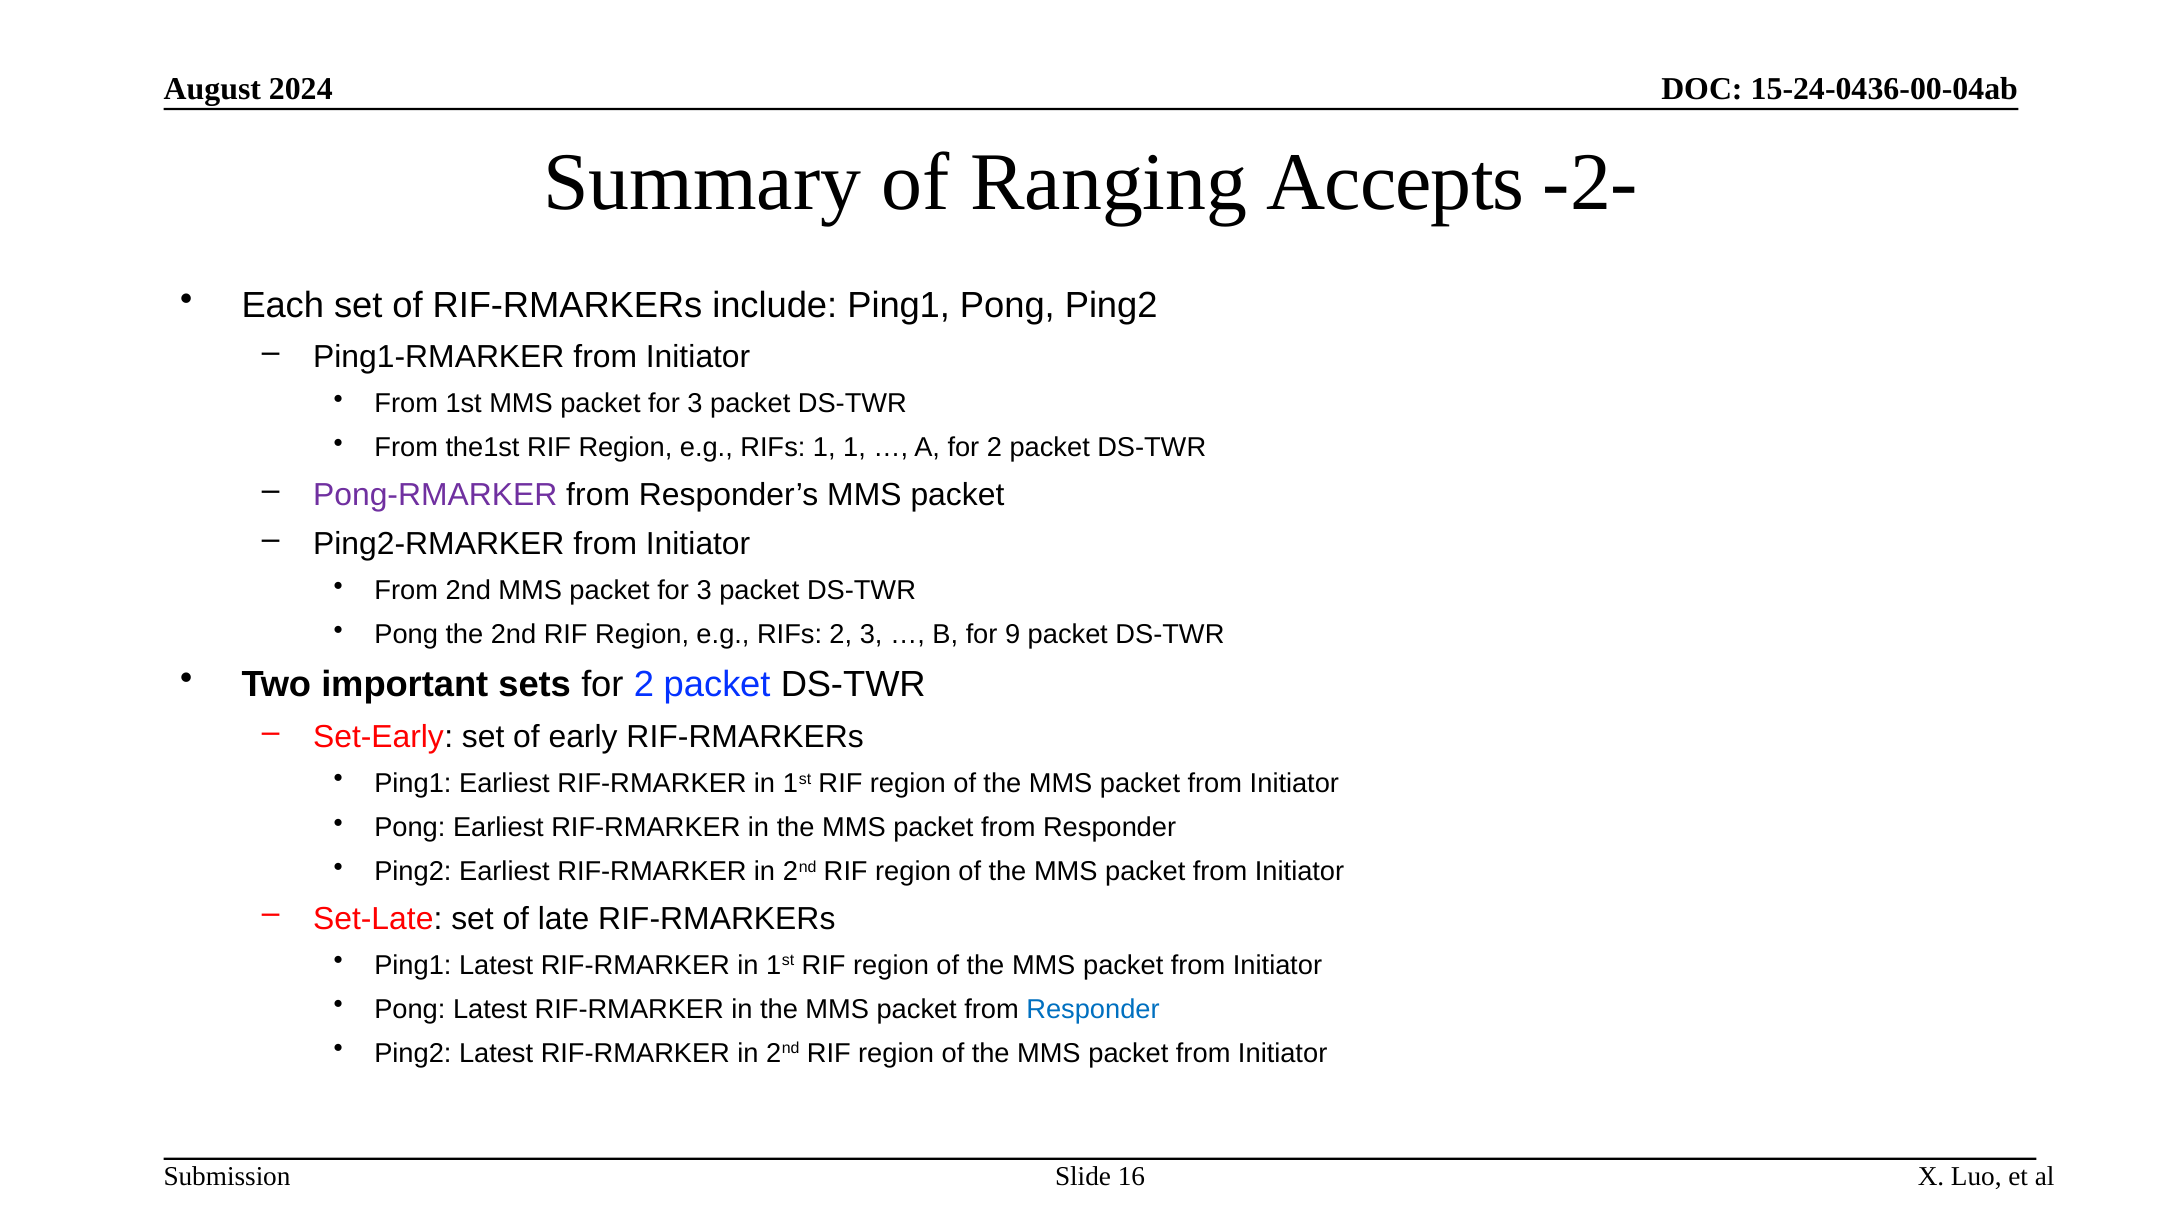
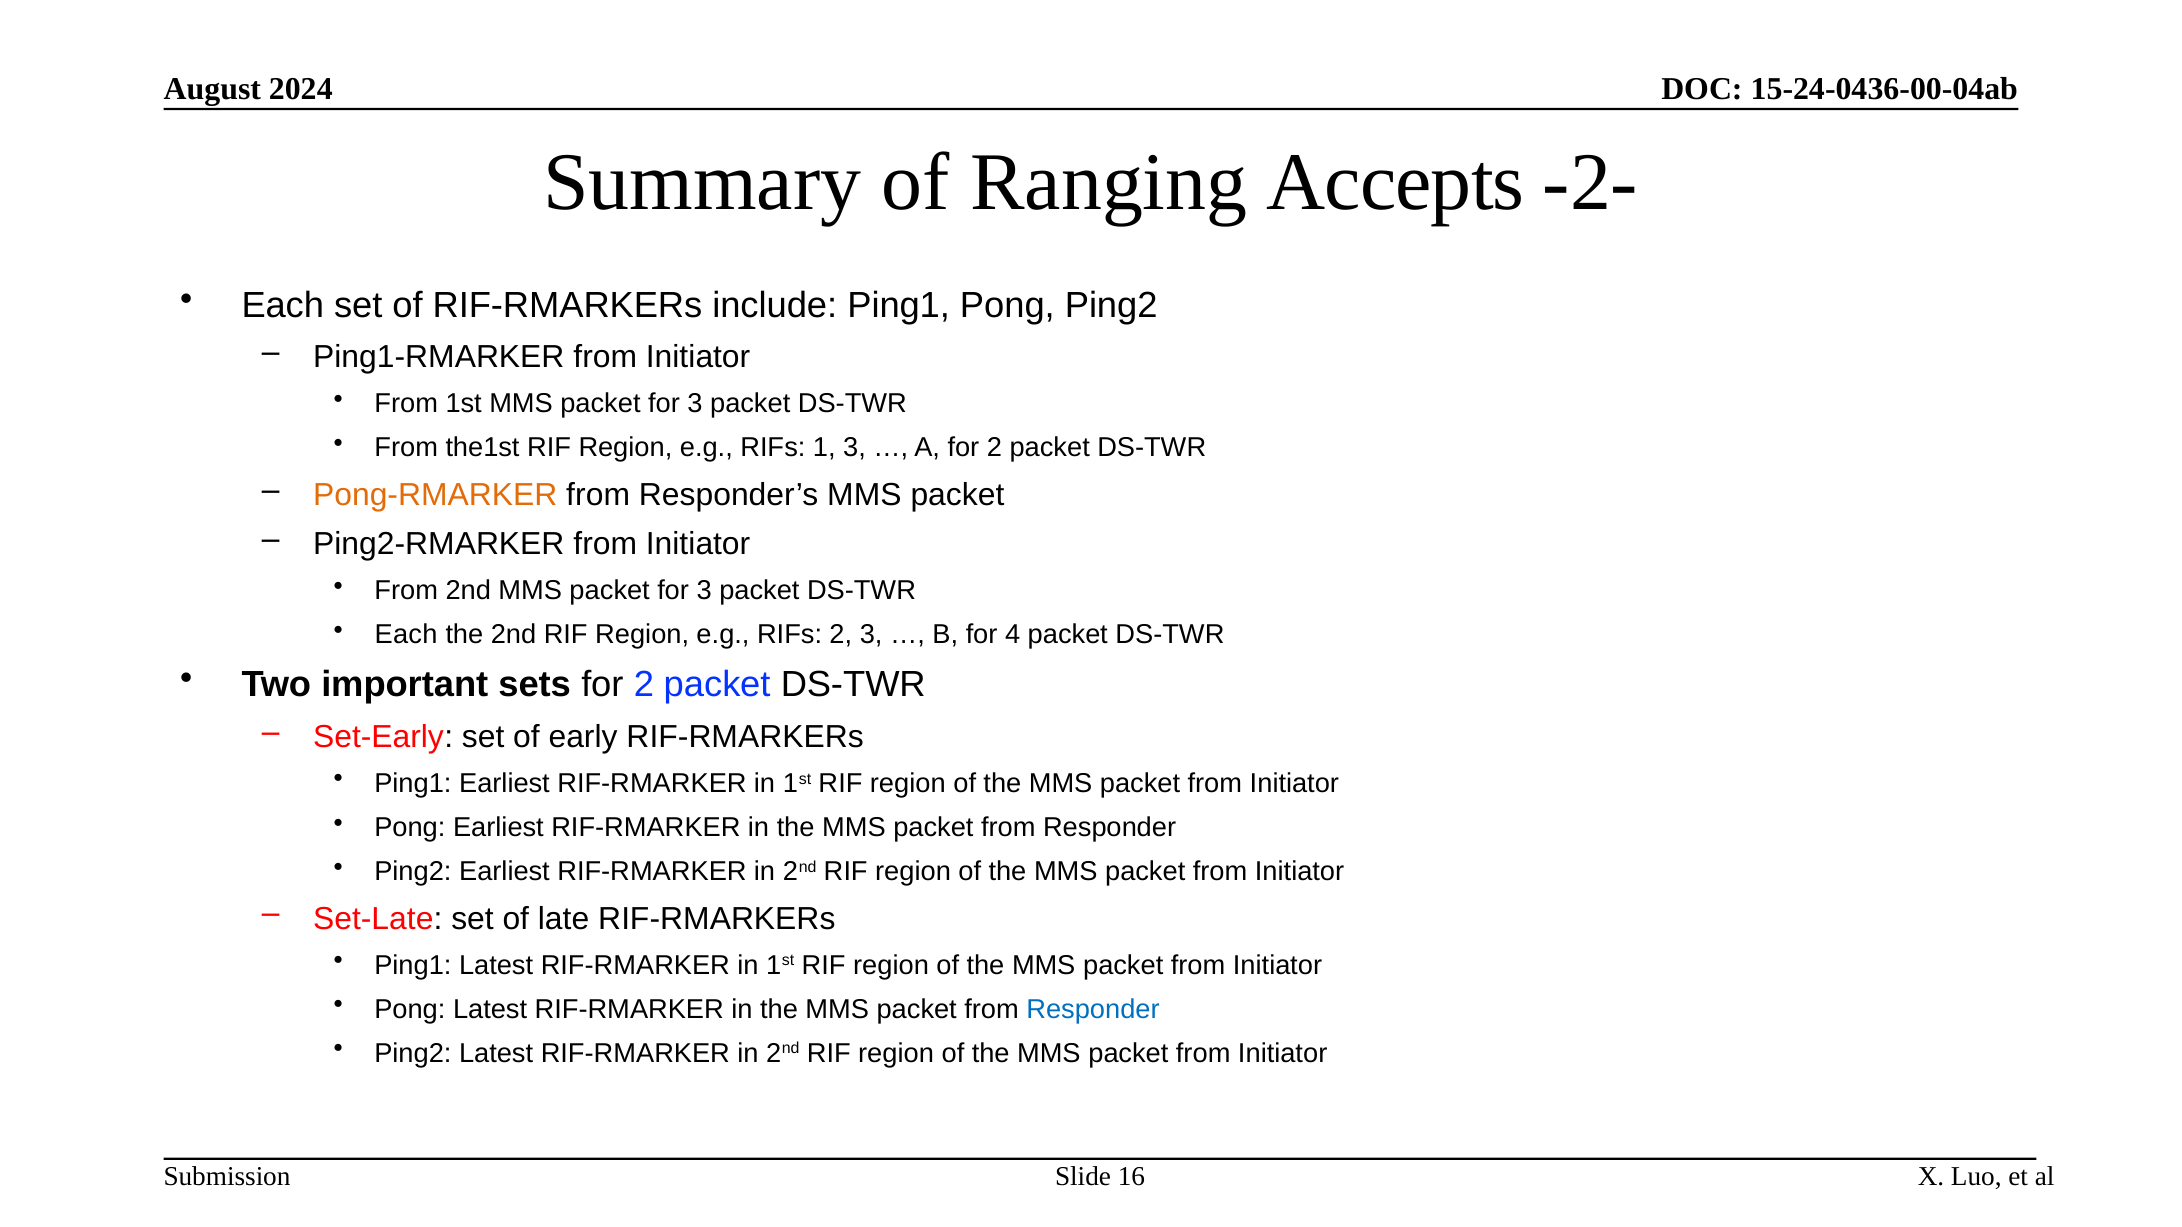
1 1: 1 -> 3
Pong-RMARKER colour: purple -> orange
Pong at (406, 635): Pong -> Each
9: 9 -> 4
